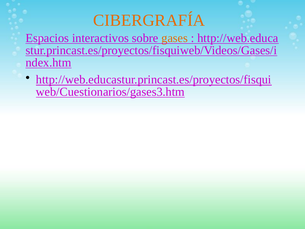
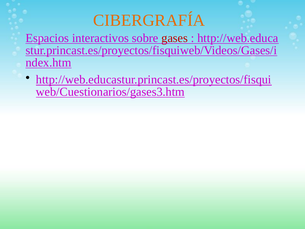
gases colour: orange -> red
